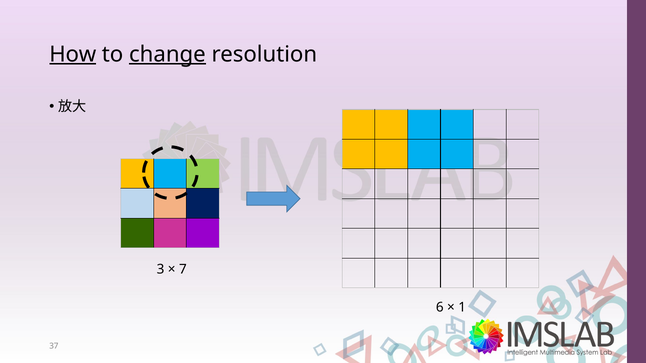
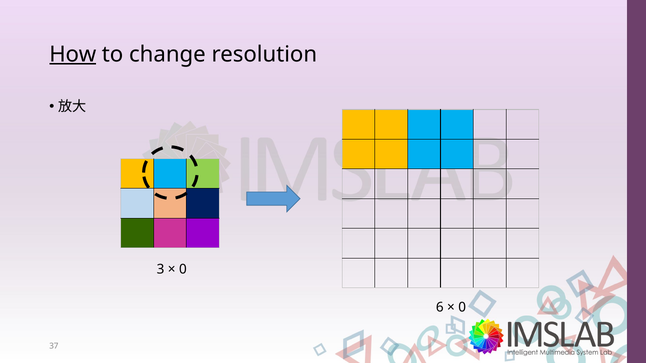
change underline: present -> none
7 at (183, 269): 7 -> 0
1 at (462, 308): 1 -> 0
